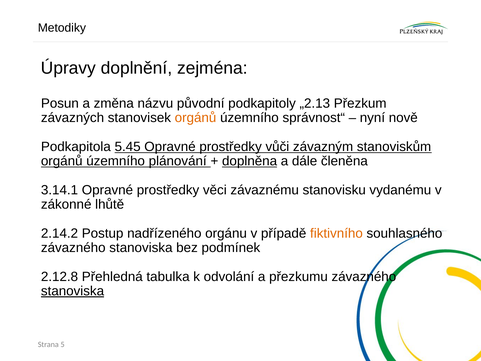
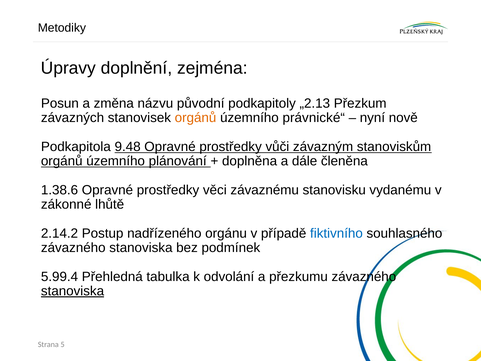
správnost“: správnost“ -> právnické“
5.45: 5.45 -> 9.48
doplněna underline: present -> none
3.14.1: 3.14.1 -> 1.38.6
fiktivního colour: orange -> blue
2.12.8: 2.12.8 -> 5.99.4
